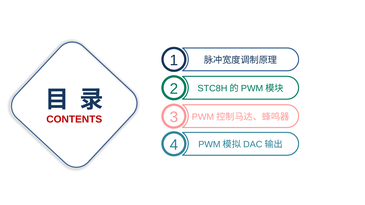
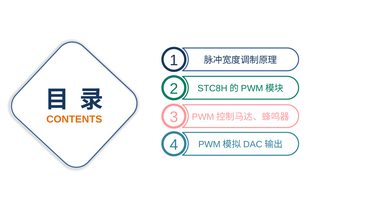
CONTENTS colour: red -> orange
